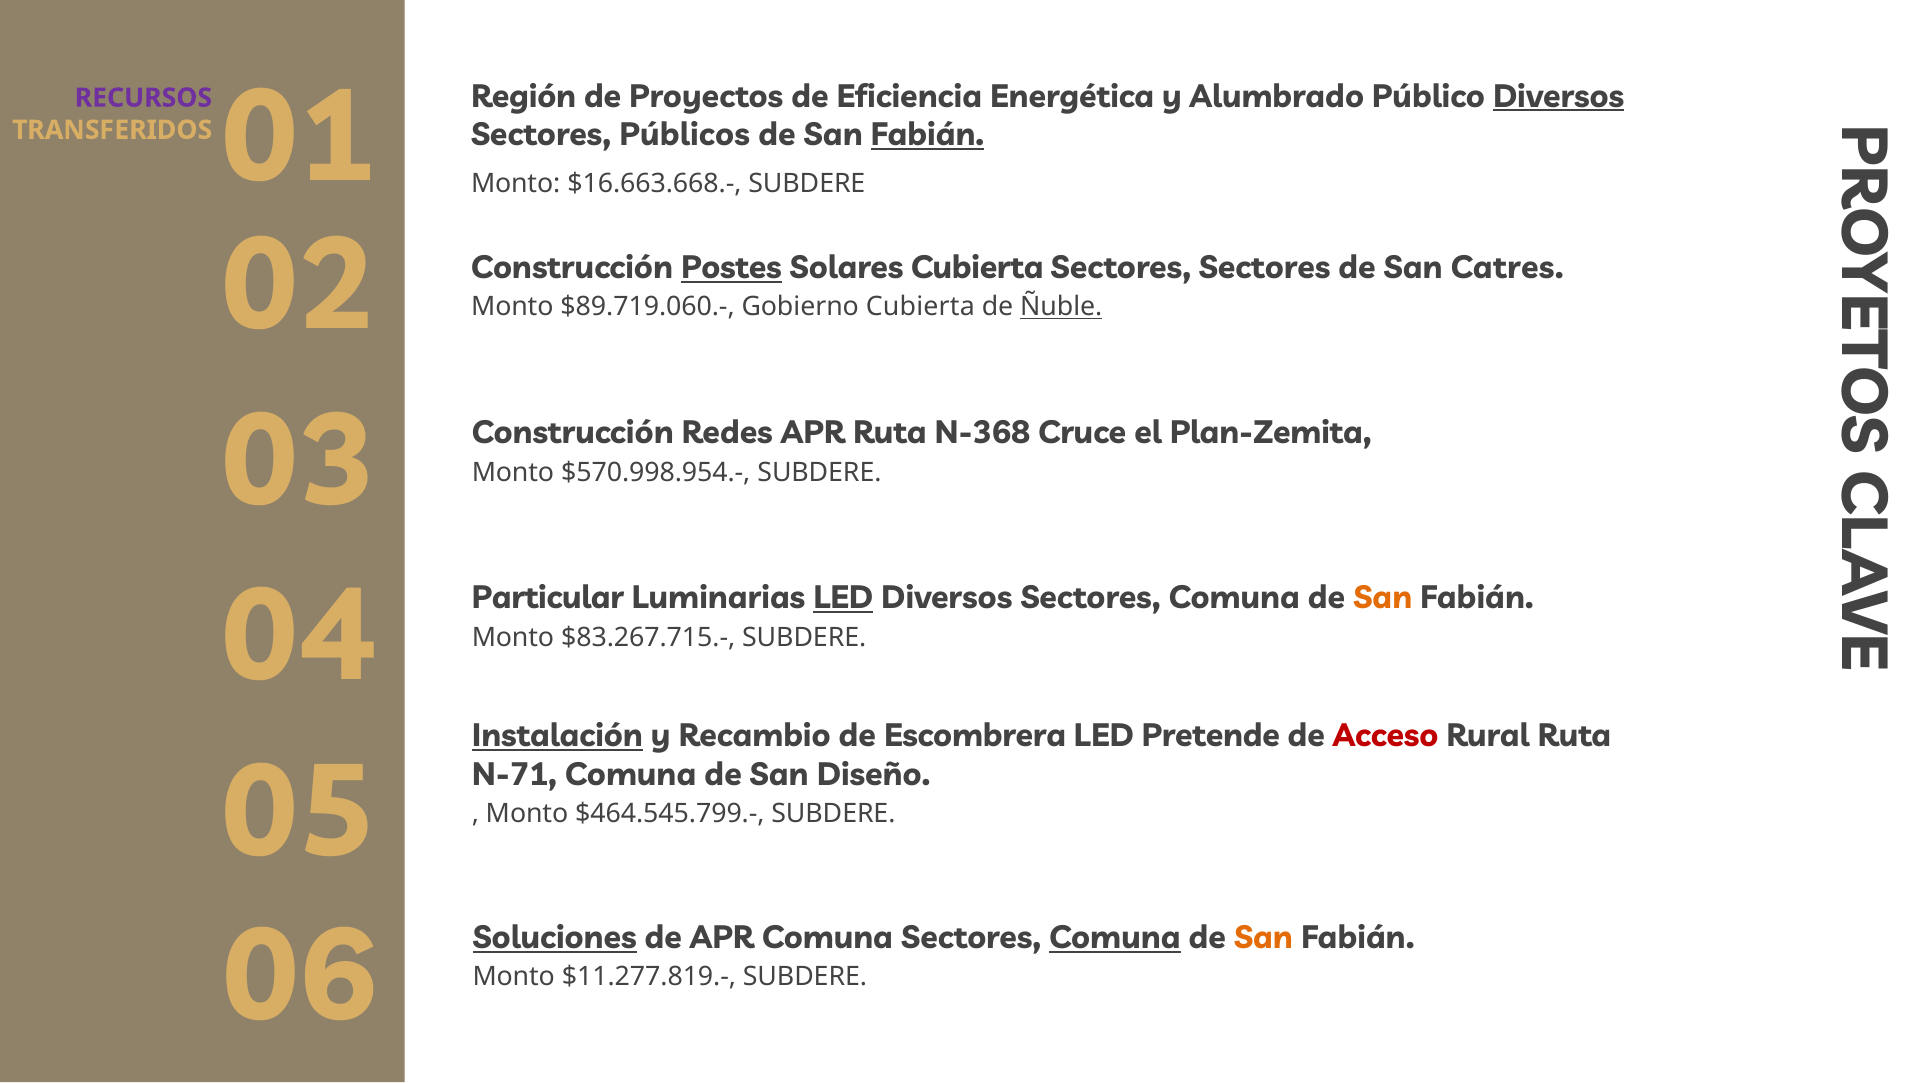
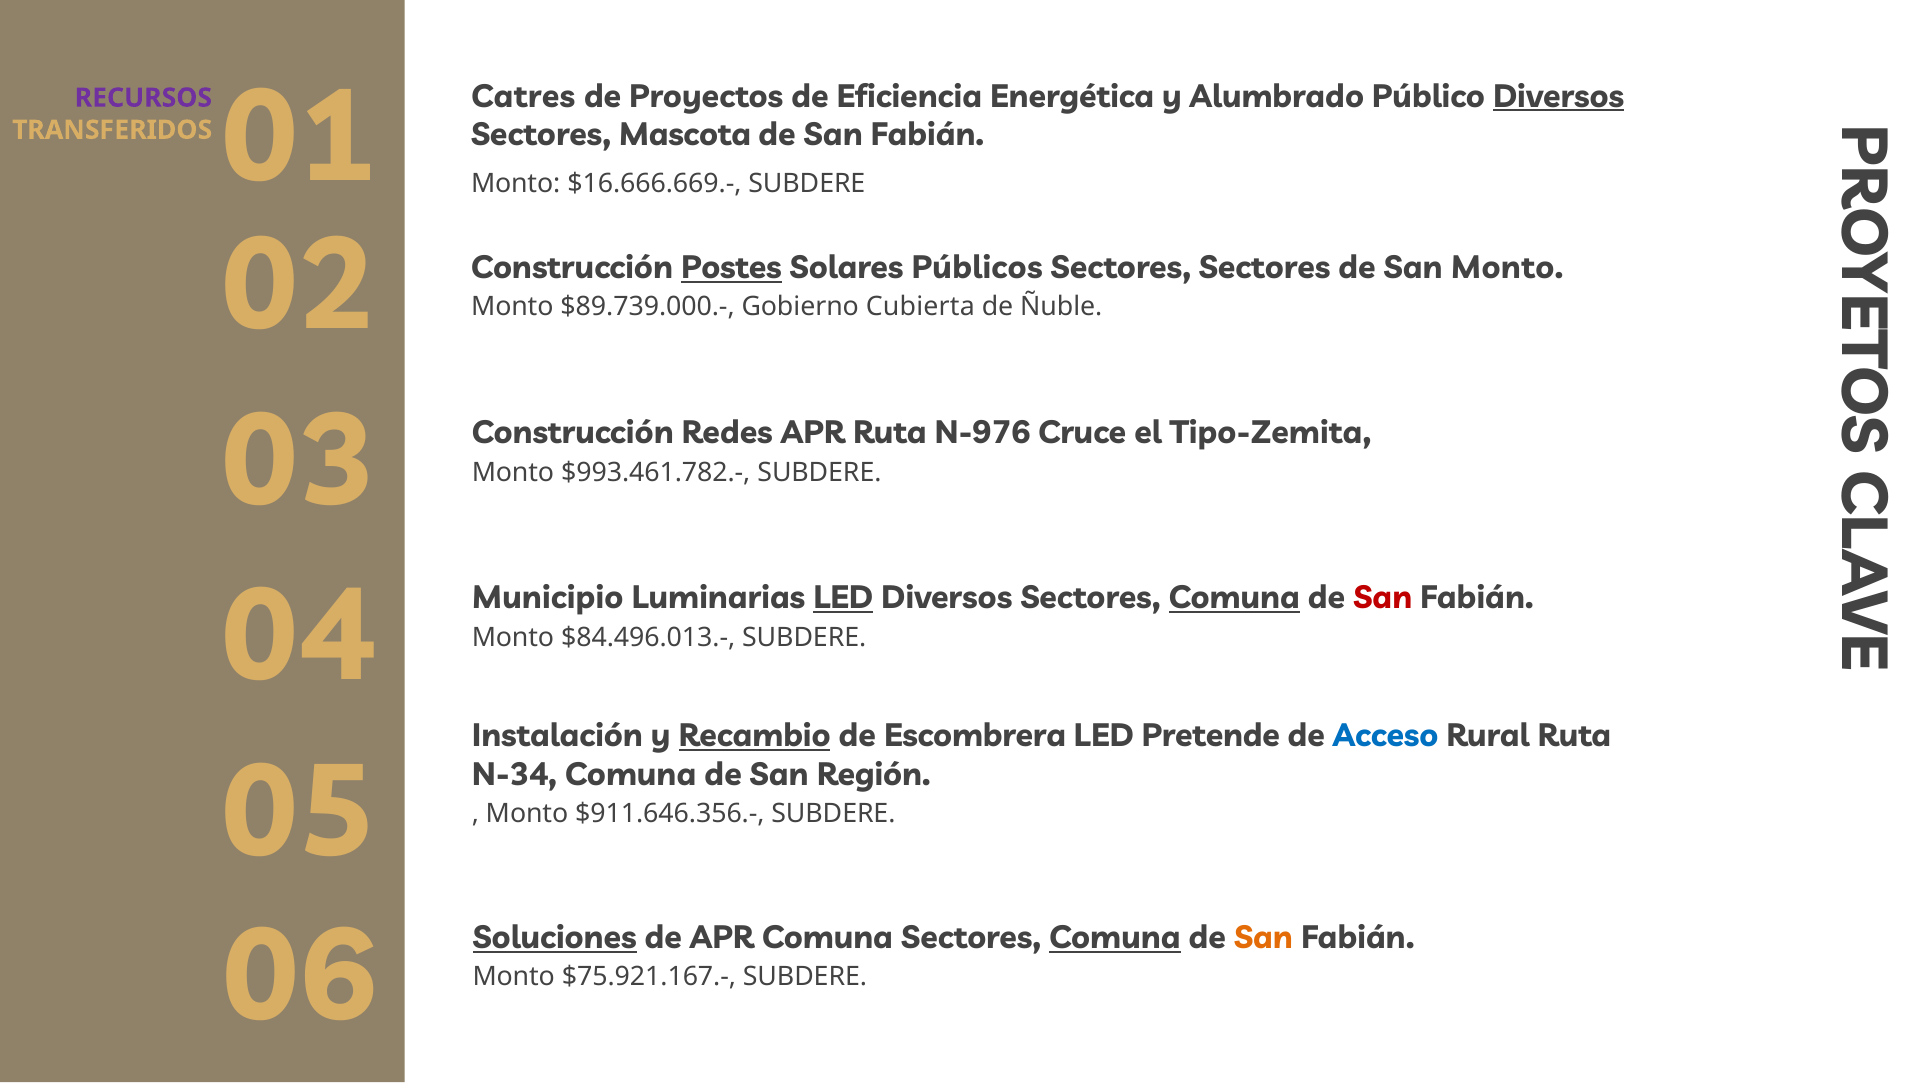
Región: Región -> Catres
Públicos: Públicos -> Mascota
Fabián at (927, 135) underline: present -> none
$16.663.668.-: $16.663.668.- -> $16.666.669.-
Solares Cubierta: Cubierta -> Públicos
San Catres: Catres -> Monto
$89.719.060.-: $89.719.060.- -> $89.739.000.-
Ñuble underline: present -> none
N-368: N-368 -> N-976
Plan-Zemita: Plan-Zemita -> Tipo-Zemita
$570.998.954.-: $570.998.954.- -> $993.461.782.-
Particular: Particular -> Municipio
Comuna at (1234, 598) underline: none -> present
San at (1383, 598) colour: orange -> red
$83.267.715.-: $83.267.715.- -> $84.496.013.-
Instalación underline: present -> none
Recambio underline: none -> present
Acceso colour: red -> blue
N-71: N-71 -> N-34
Diseño: Diseño -> Región
$464.545.799.-: $464.545.799.- -> $911.646.356.-
$11.277.819.-: $11.277.819.- -> $75.921.167.-
